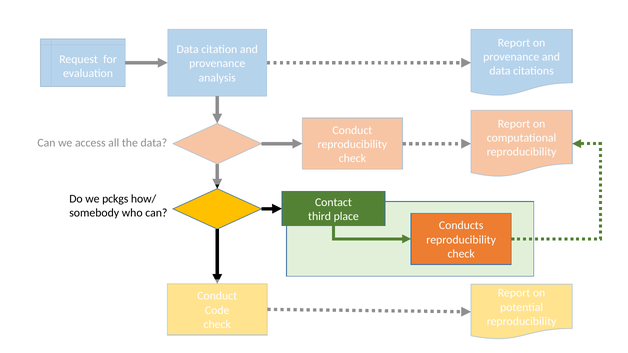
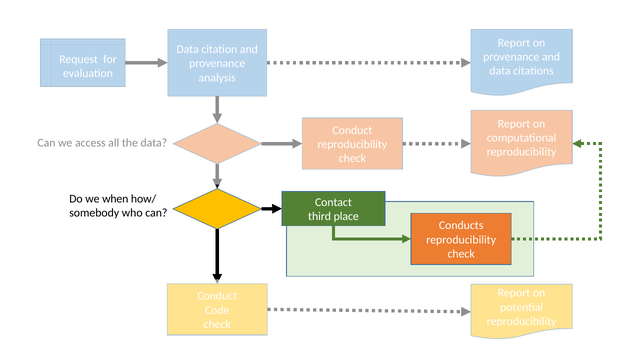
pckgs: pckgs -> when
